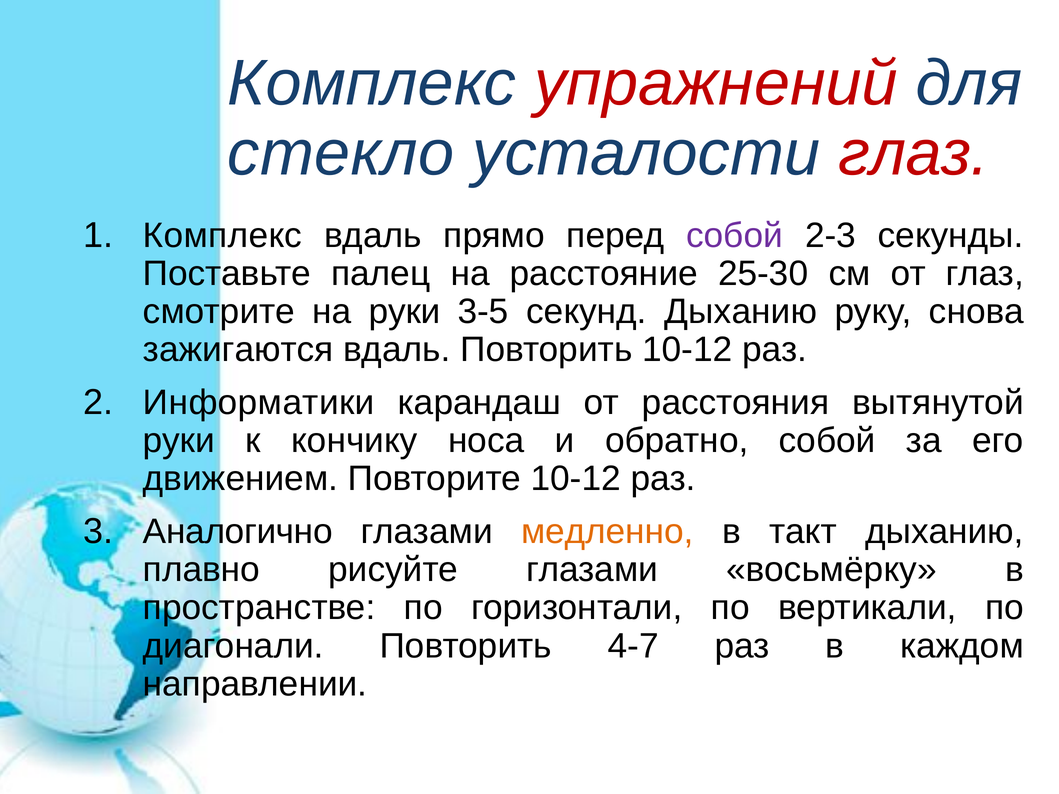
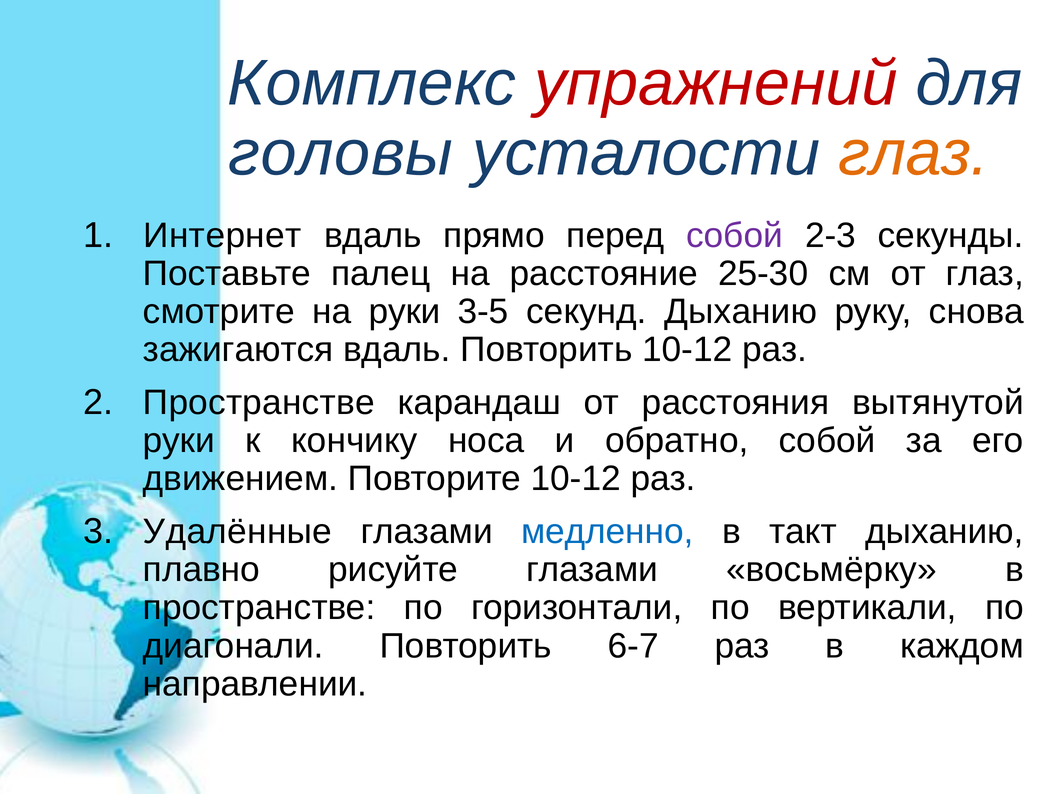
стекло: стекло -> головы
глаз at (913, 154) colour: red -> orange
Комплекс at (222, 236): Комплекс -> Интернет
Информатики at (259, 403): Информатики -> Пространстве
Аналогично: Аналогично -> Удалённые
медленно colour: orange -> blue
4-7: 4-7 -> 6-7
